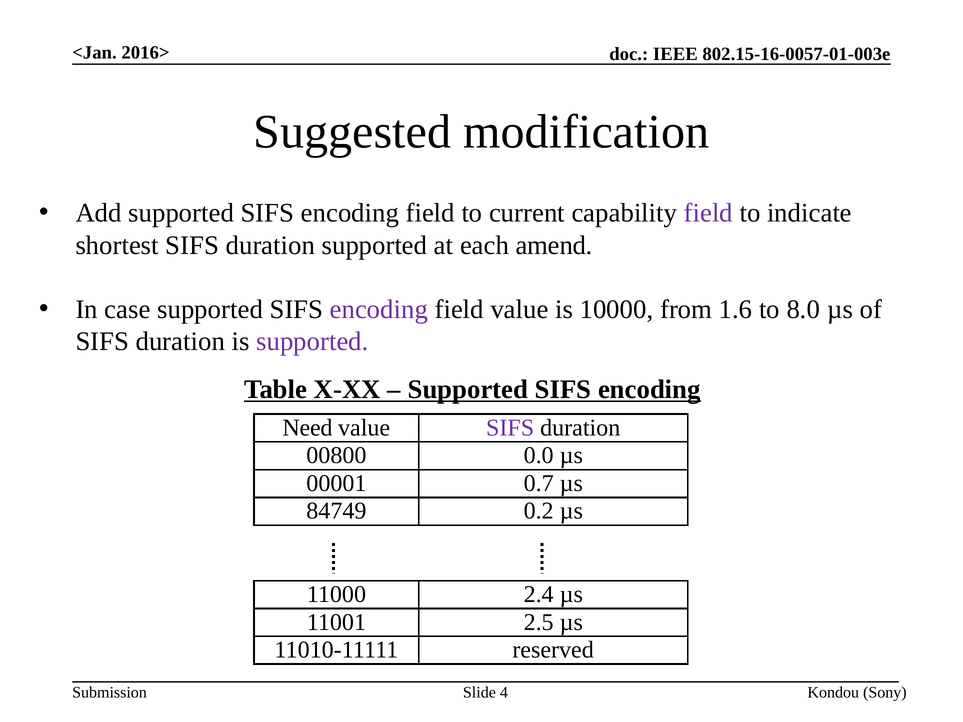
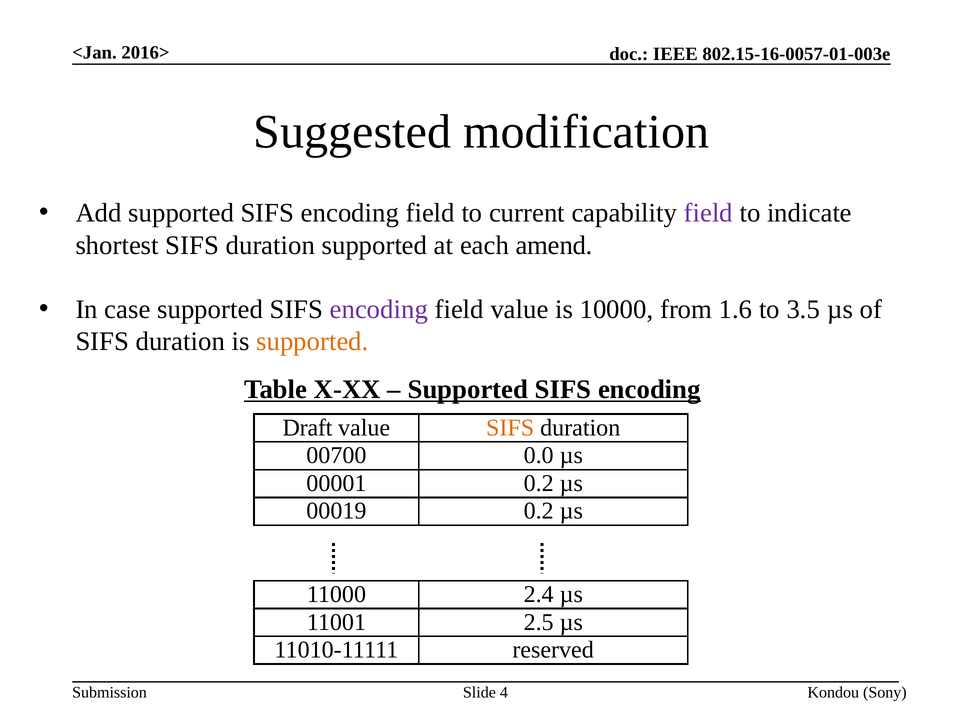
8.0: 8.0 -> 3.5
supported at (312, 342) colour: purple -> orange
Need: Need -> Draft
SIFS at (510, 428) colour: purple -> orange
00800: 00800 -> 00700
00001 0.7: 0.7 -> 0.2
84749: 84749 -> 00019
